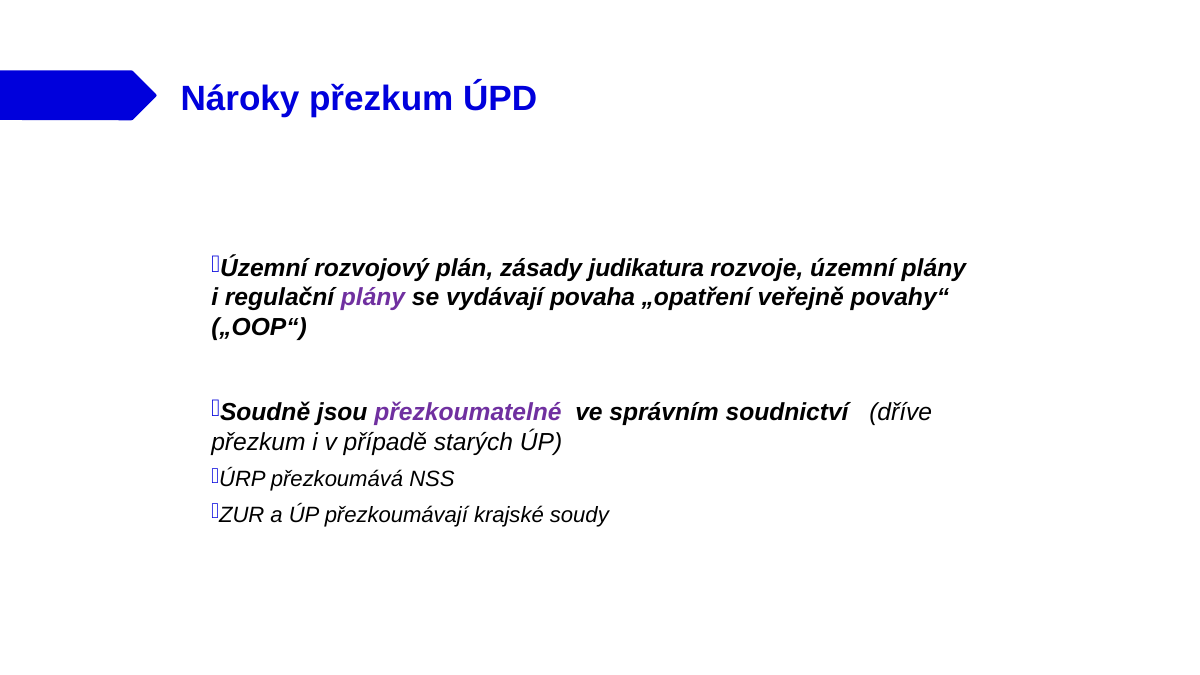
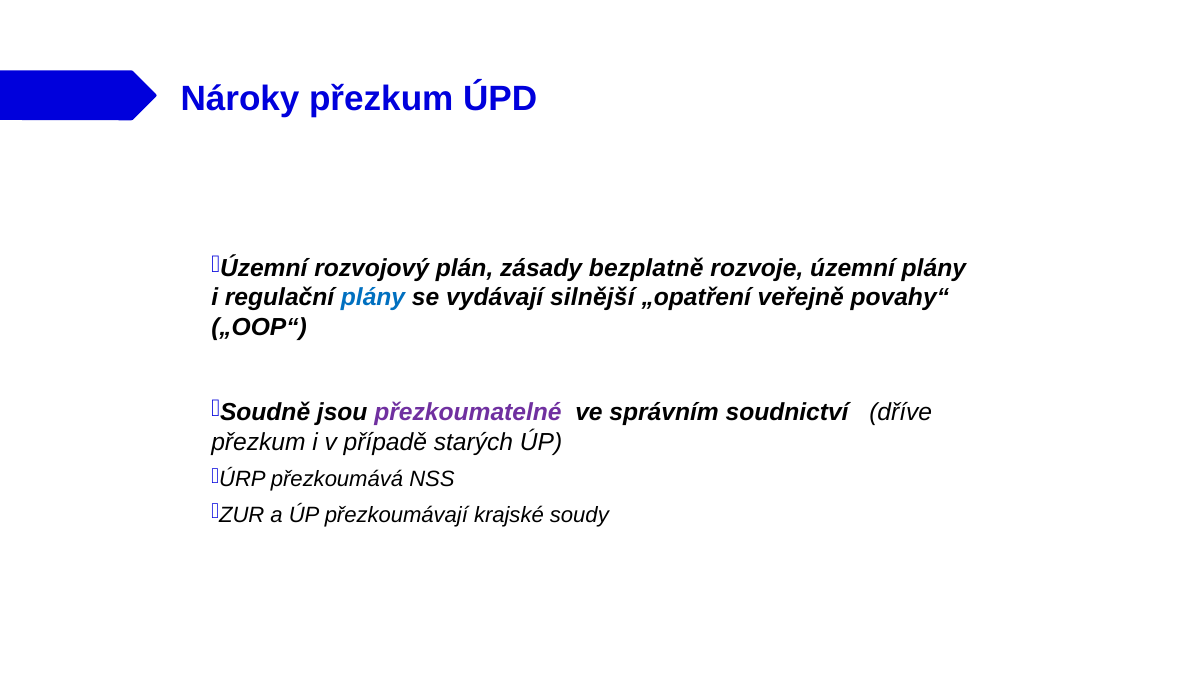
judikatura: judikatura -> bezplatně
plány at (373, 298) colour: purple -> blue
povaha: povaha -> silnější
